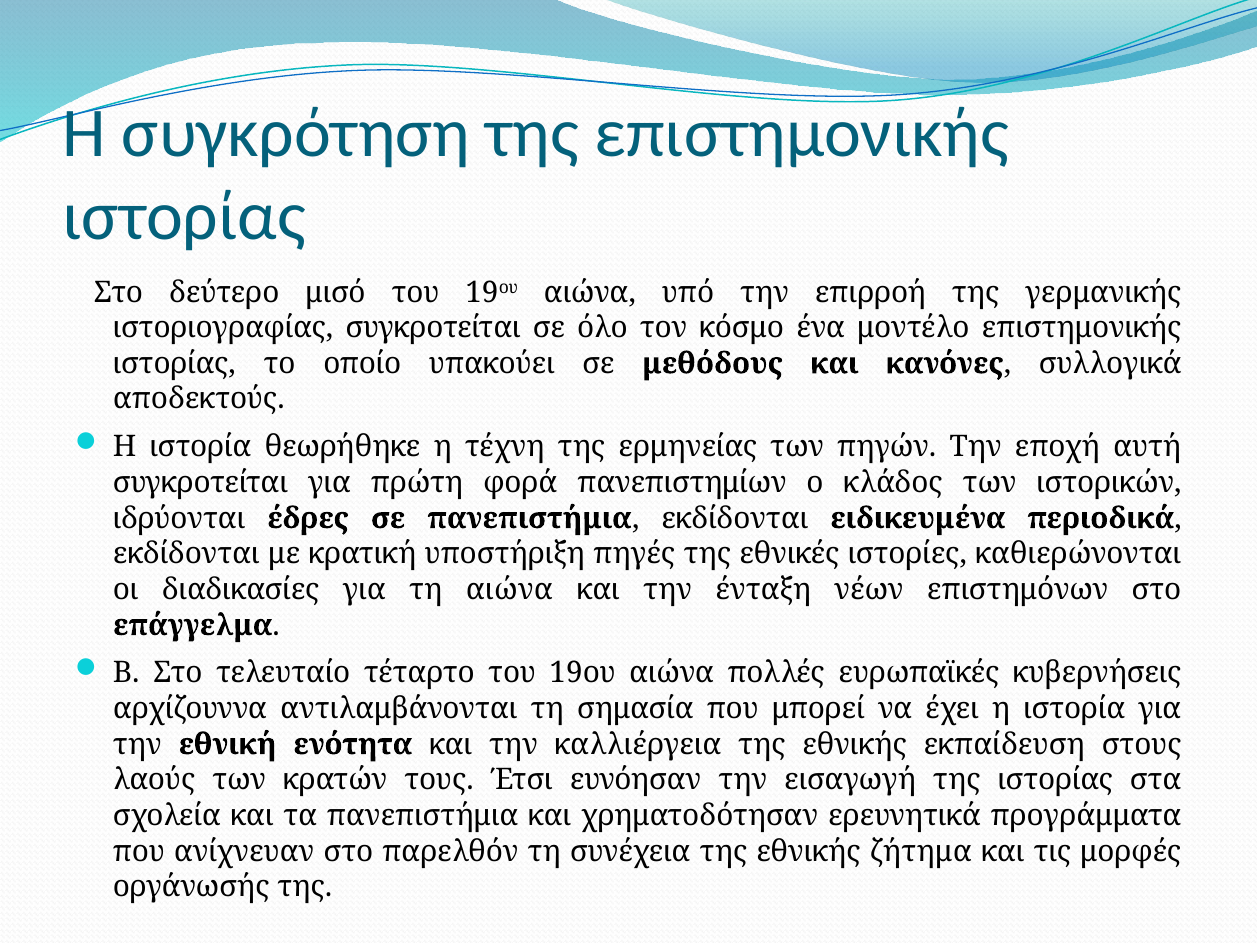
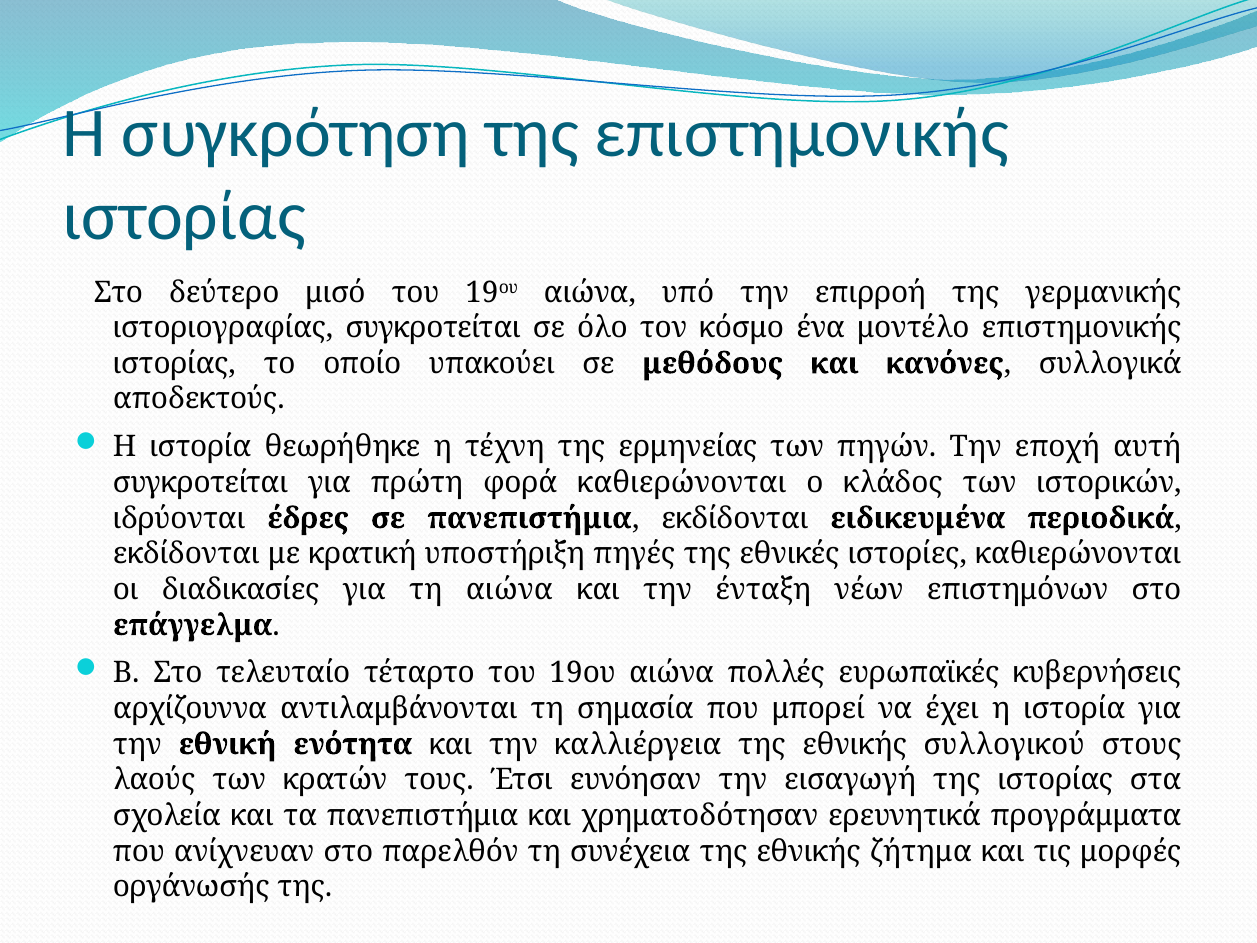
φορά πανεπιστημίων: πανεπιστημίων -> καθιερώνονται
εκπαίδευση: εκπαίδευση -> συλλογικού
